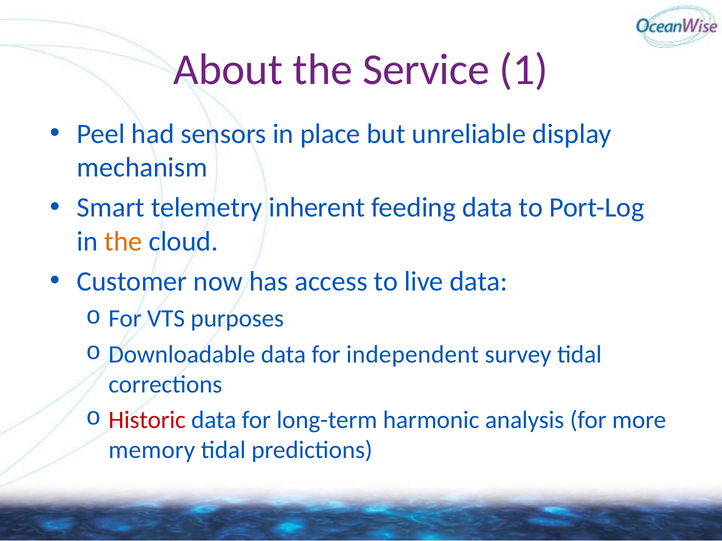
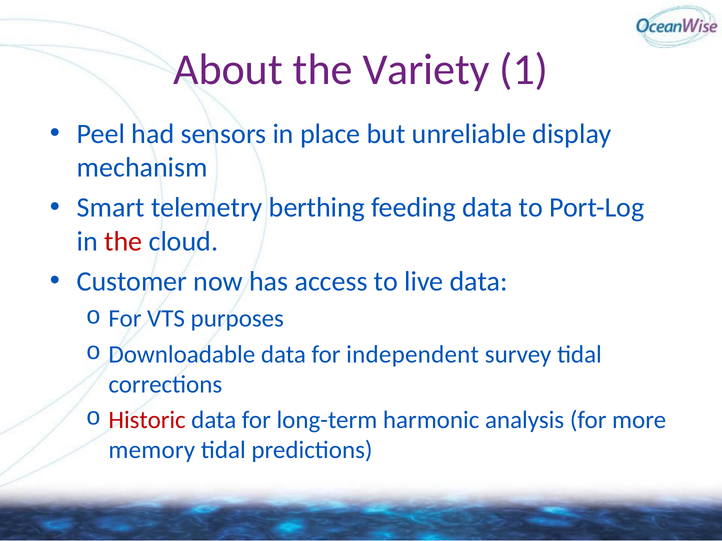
Service: Service -> Variety
inherent: inherent -> berthing
the at (123, 242) colour: orange -> red
